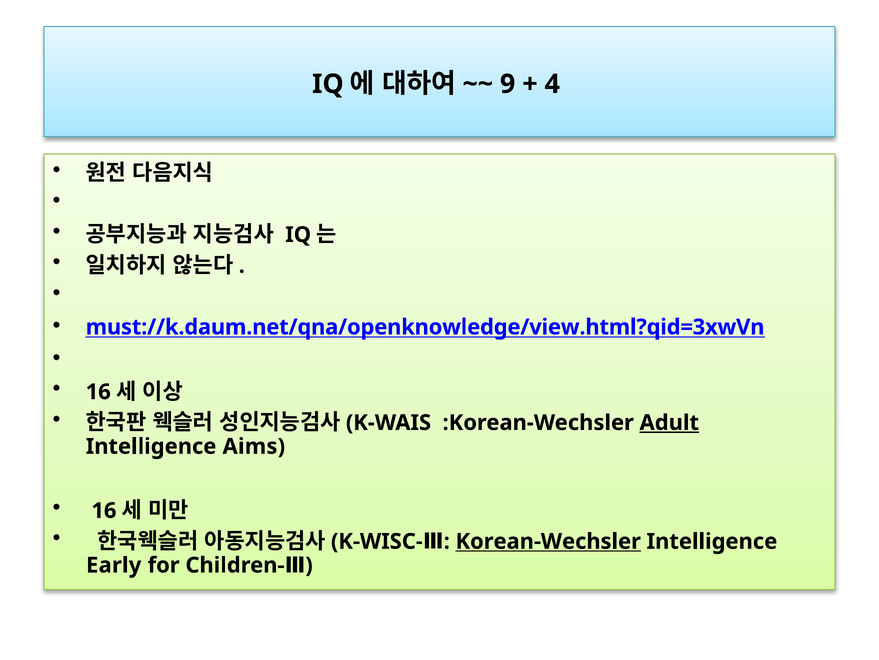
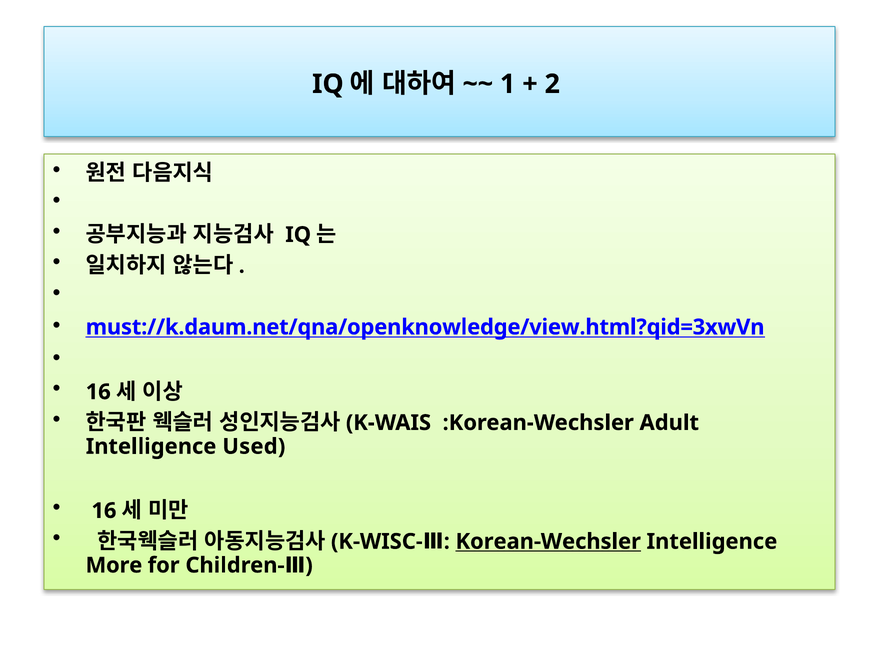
9: 9 -> 1
4: 4 -> 2
Adult underline: present -> none
Aims: Aims -> Used
Early: Early -> More
